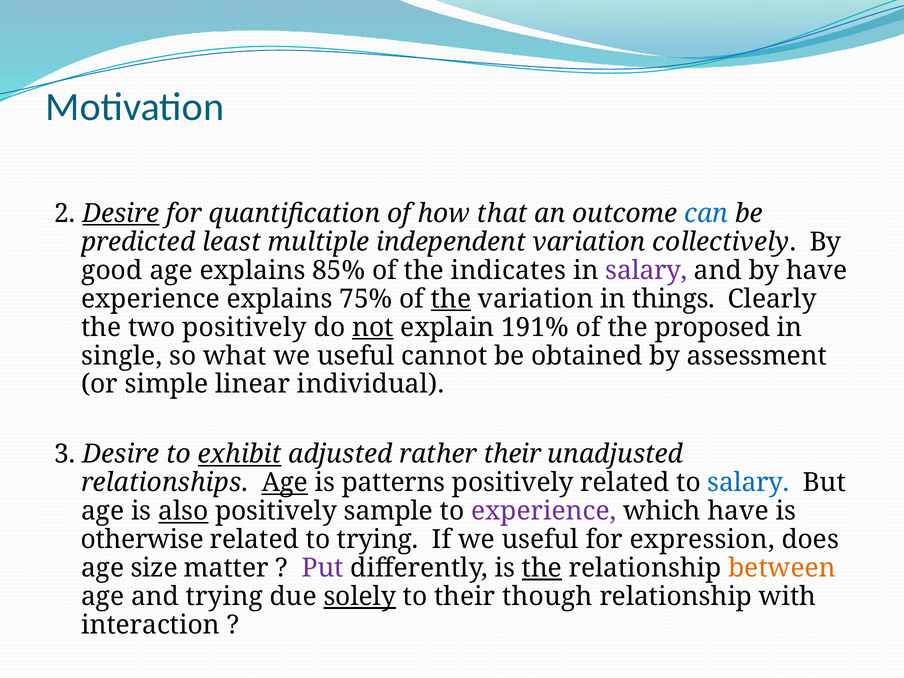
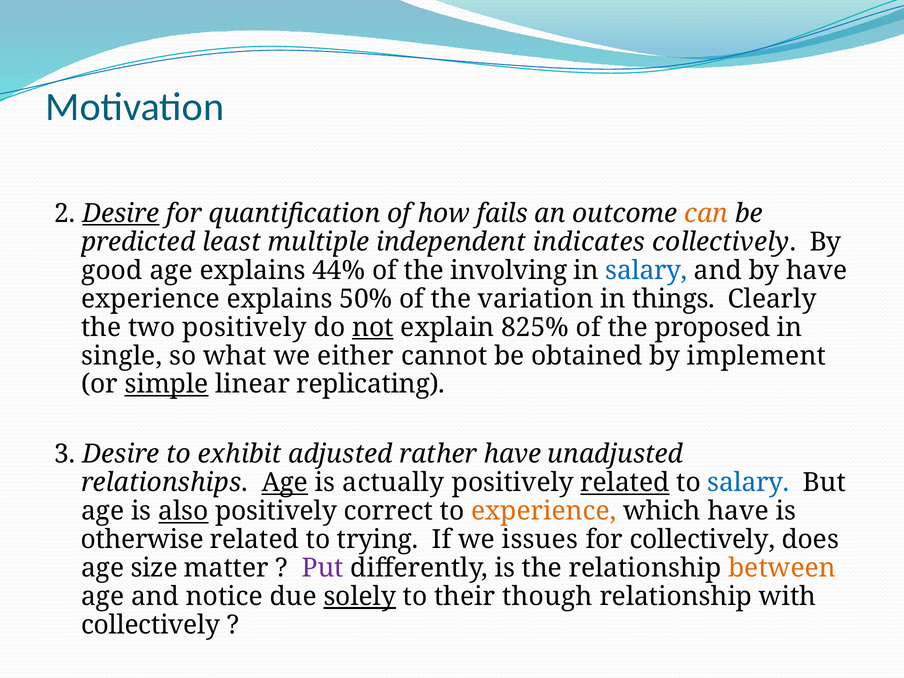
that: that -> fails
can colour: blue -> orange
independent variation: variation -> indicates
85%: 85% -> 44%
indicates: indicates -> involving
salary at (646, 270) colour: purple -> blue
75%: 75% -> 50%
the at (451, 299) underline: present -> none
191%: 191% -> 825%
what we useful: useful -> either
assessment: assessment -> implement
simple underline: none -> present
individual: individual -> replicating
exhibit underline: present -> none
rather their: their -> have
patterns: patterns -> actually
related at (625, 483) underline: none -> present
sample: sample -> correct
experience at (544, 511) colour: purple -> orange
If we useful: useful -> issues
for expression: expression -> collectively
the at (542, 568) underline: present -> none
and trying: trying -> notice
interaction at (150, 625): interaction -> collectively
